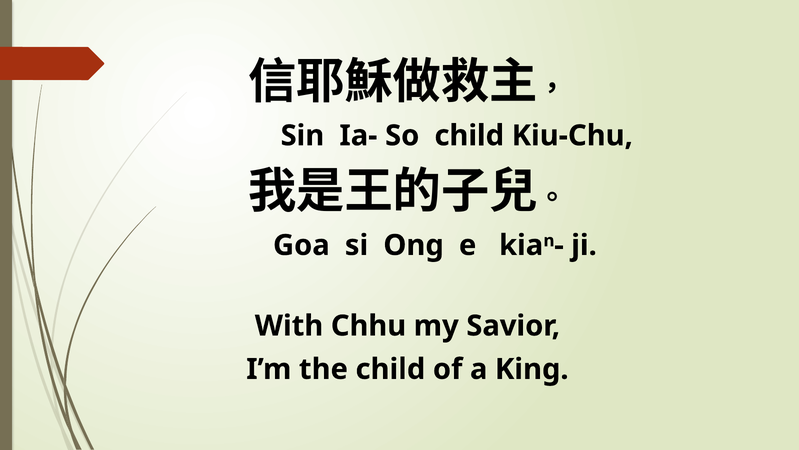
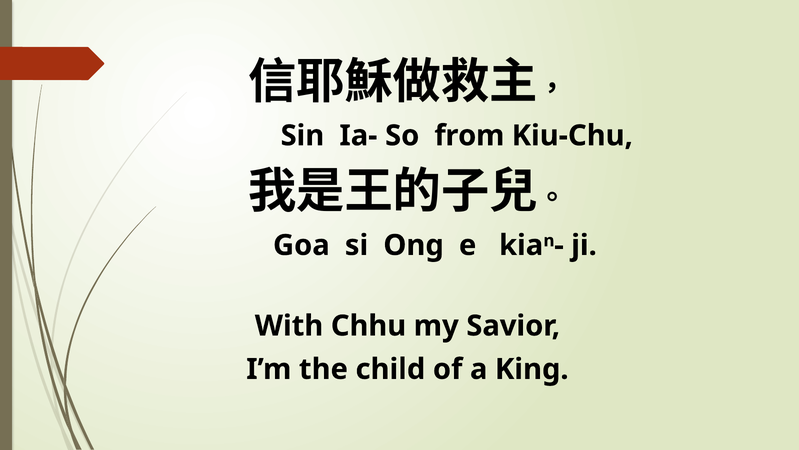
So child: child -> from
